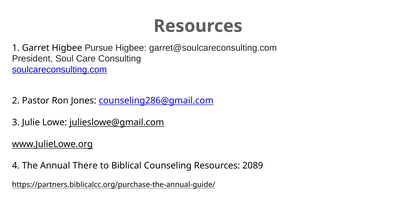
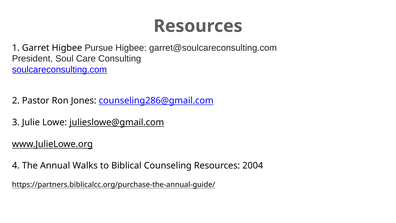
There: There -> Walks
2089: 2089 -> 2004
